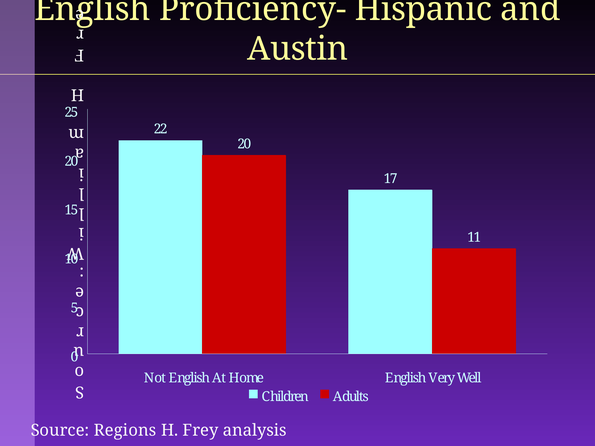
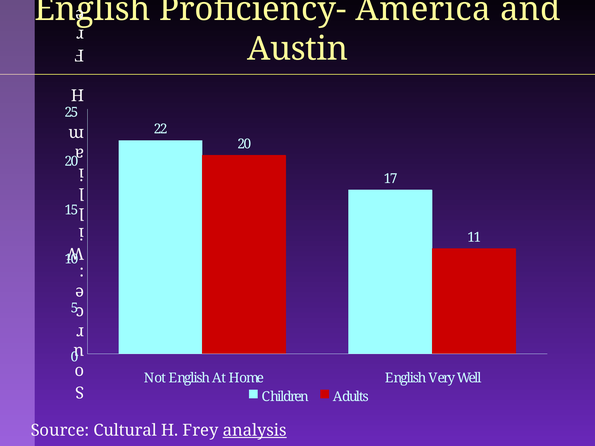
Hispanic: Hispanic -> America
Regions: Regions -> Cultural
analysis underline: none -> present
